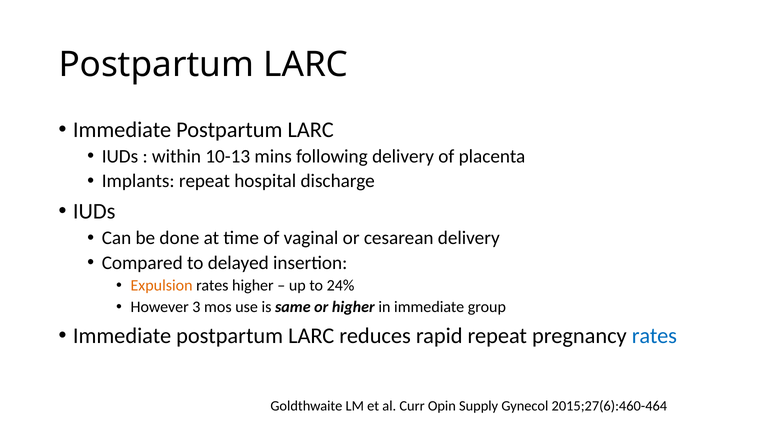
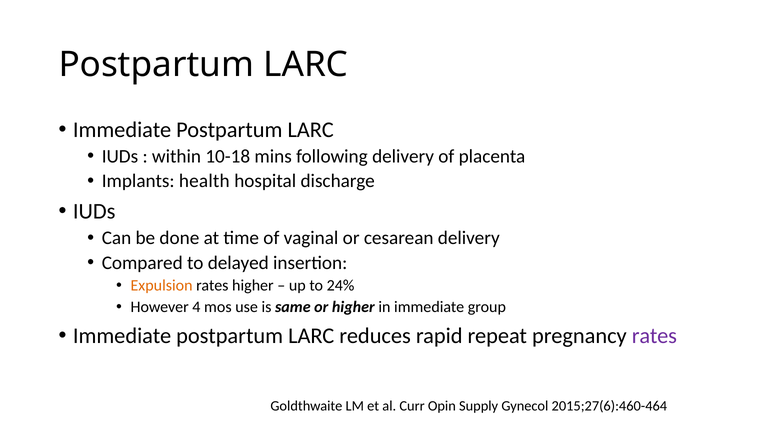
10-13: 10-13 -> 10-18
Implants repeat: repeat -> health
3: 3 -> 4
rates at (654, 336) colour: blue -> purple
